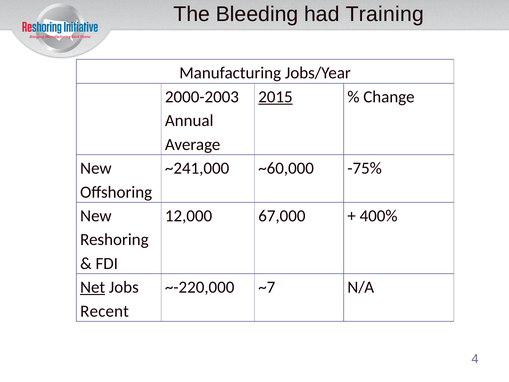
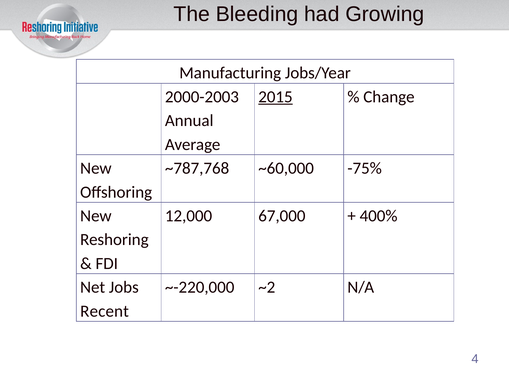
Training: Training -> Growing
~241,000: ~241,000 -> ~787,768
Net underline: present -> none
~7: ~7 -> ~2
